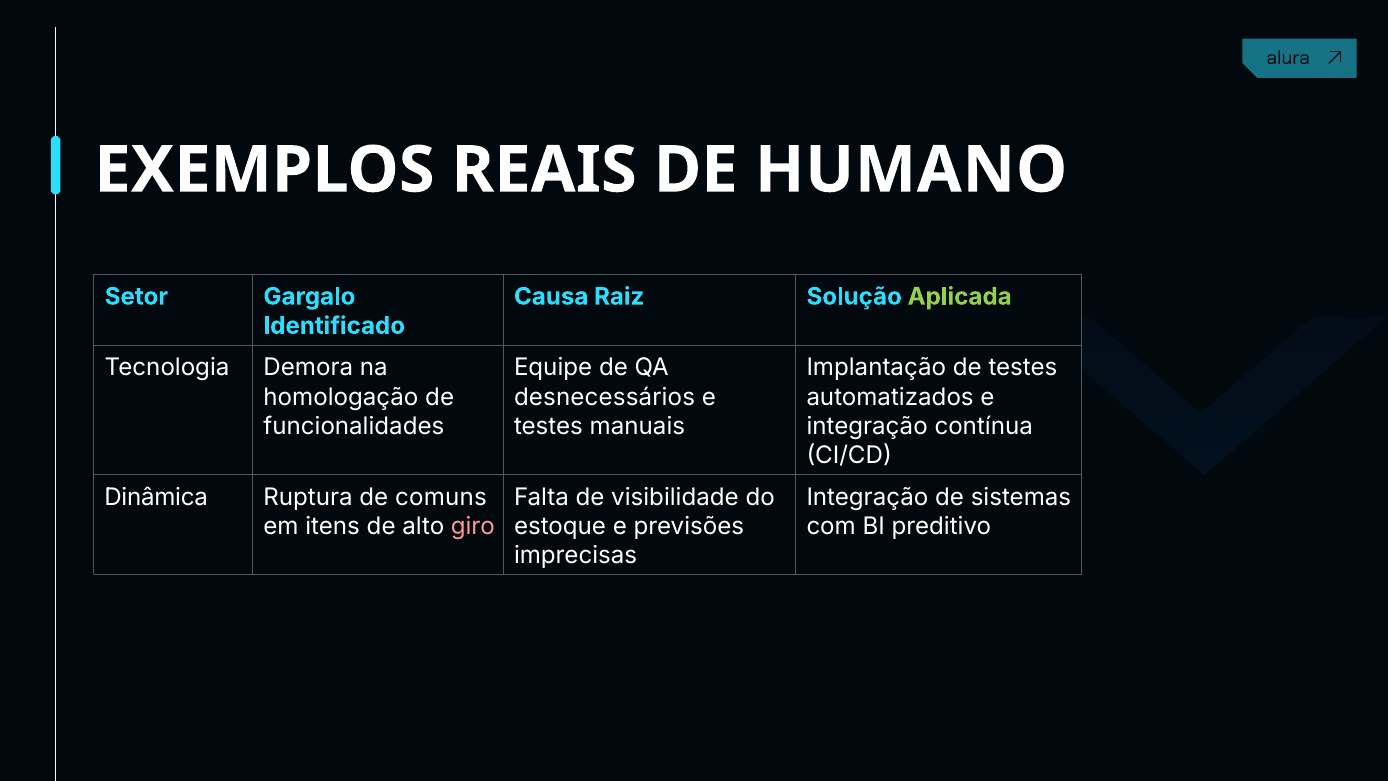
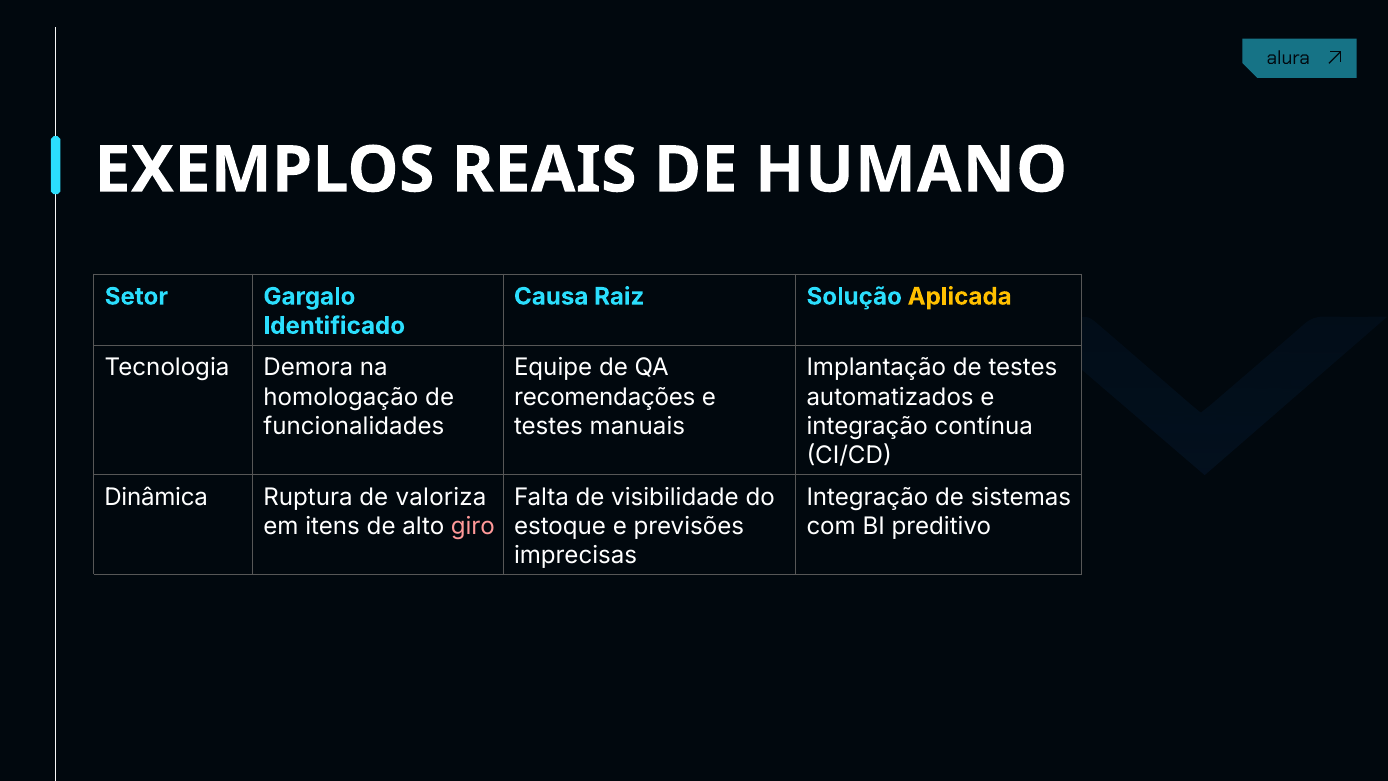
Aplicada colour: light green -> yellow
desnecessários: desnecessários -> recomendações
comuns: comuns -> valoriza
